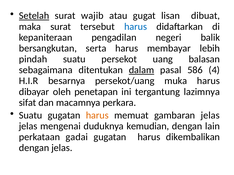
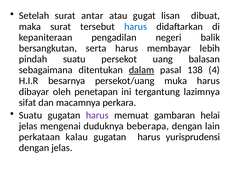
Setelah underline: present -> none
wajib: wajib -> antar
586: 586 -> 138
harus at (97, 116) colour: orange -> purple
gambaran jelas: jelas -> helai
kemudian: kemudian -> beberapa
gadai: gadai -> kalau
dikembalikan: dikembalikan -> yurisprudensi
